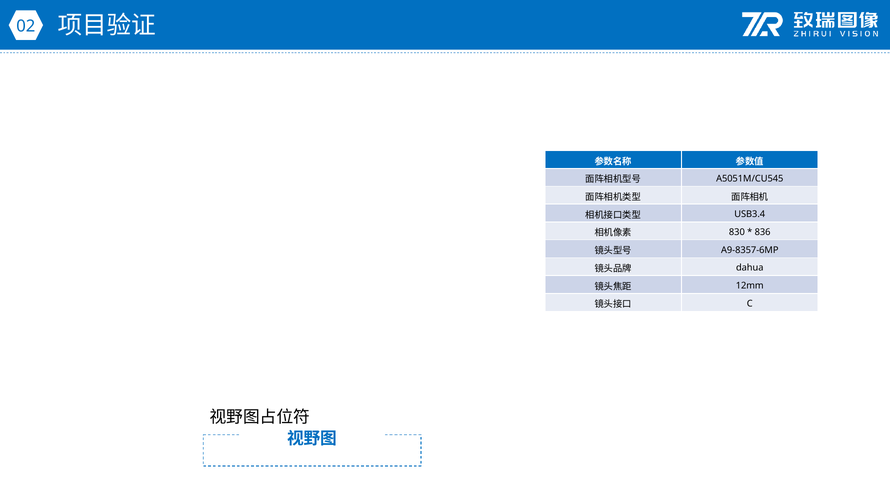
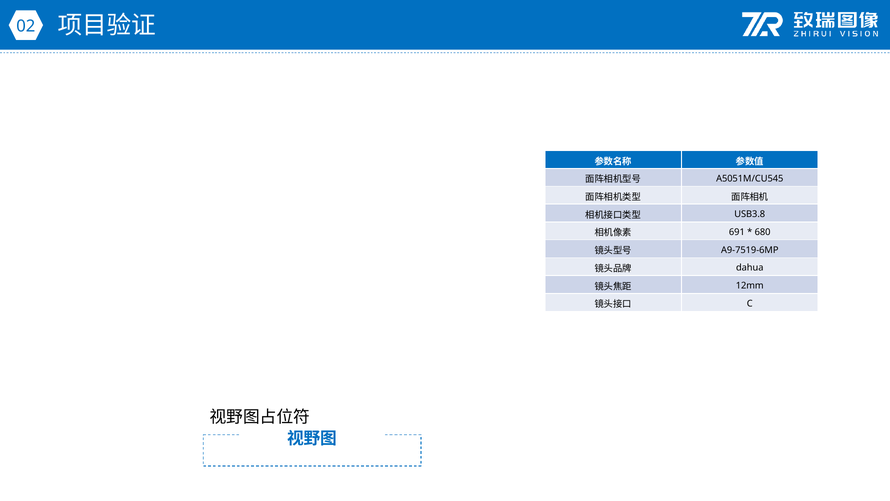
USB3.4: USB3.4 -> USB3.8
830: 830 -> 691
836: 836 -> 680
A9-8357-6MP: A9-8357-6MP -> A9-7519-6MP
